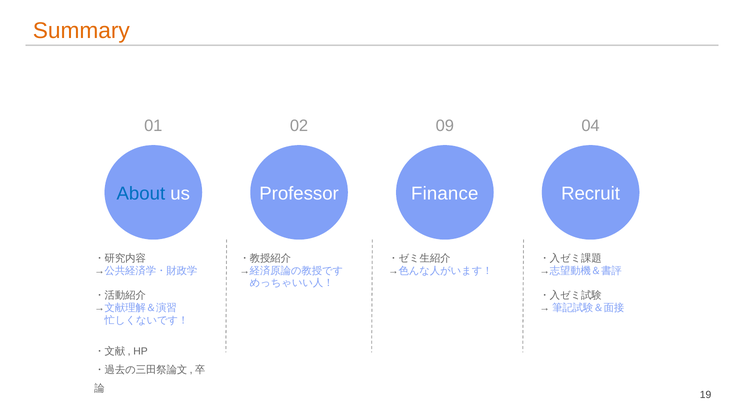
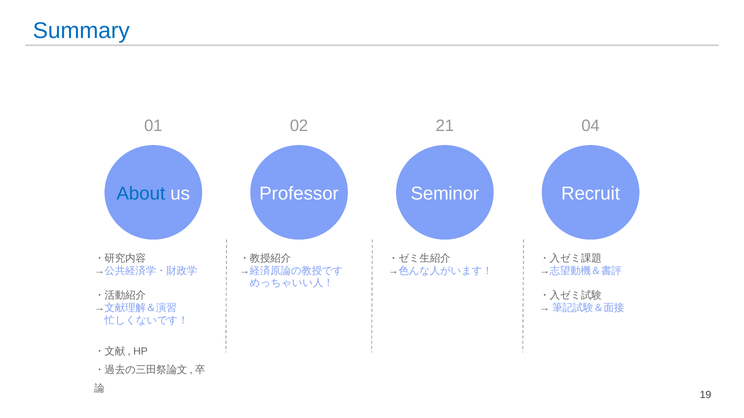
Summary colour: orange -> blue
09: 09 -> 21
Finance: Finance -> Seminor
